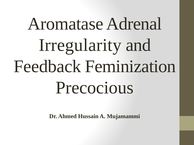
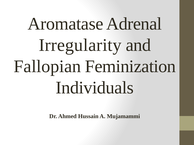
Feedback: Feedback -> Fallopian
Precocious: Precocious -> Individuals
